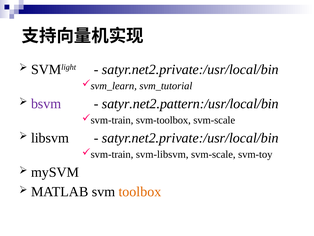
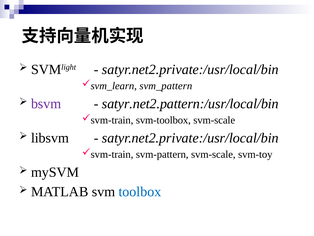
svm_tutorial: svm_tutorial -> svm_pattern
svm-libsvm: svm-libsvm -> svm-pattern
toolbox colour: orange -> blue
